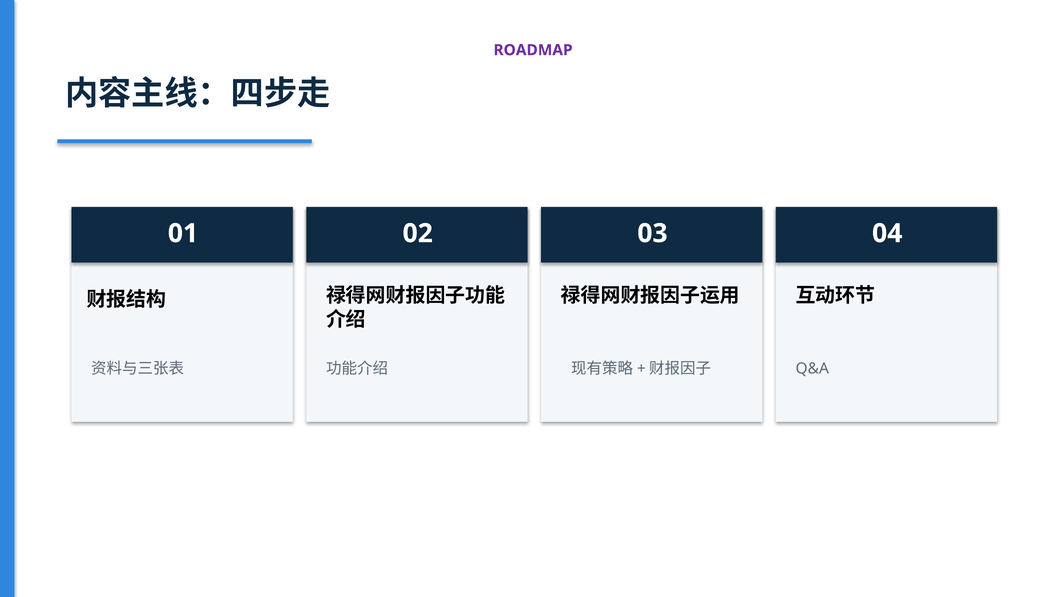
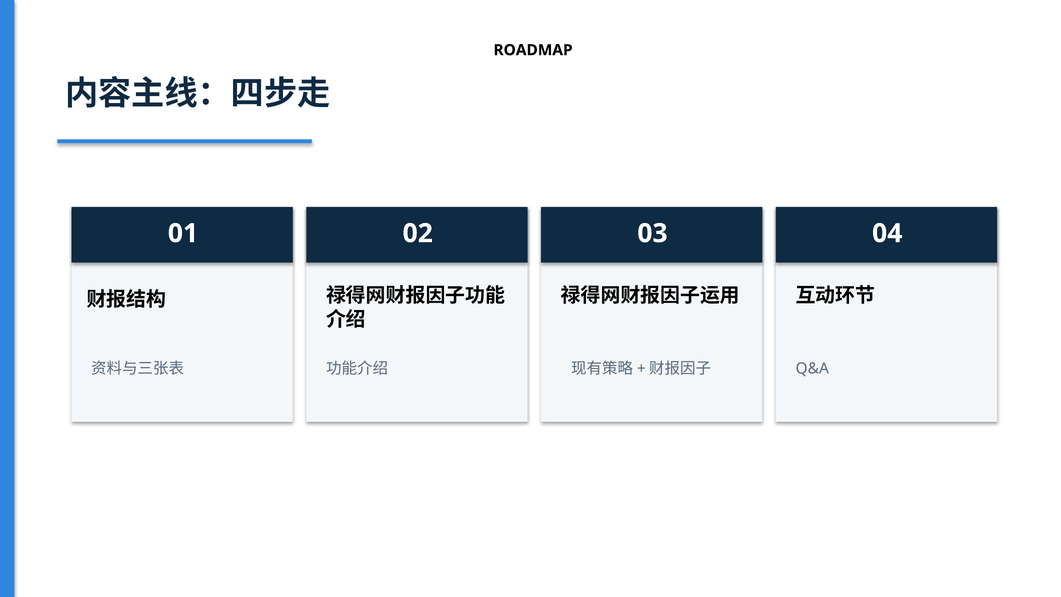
ROADMAP colour: purple -> black
